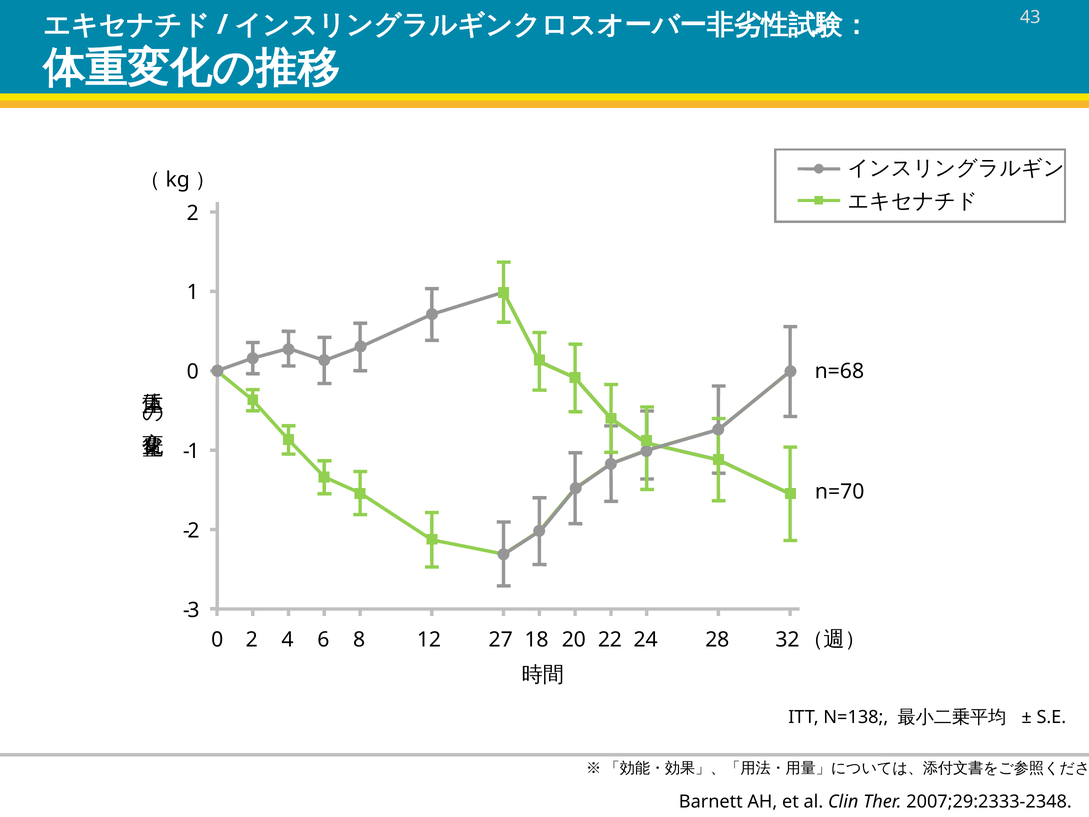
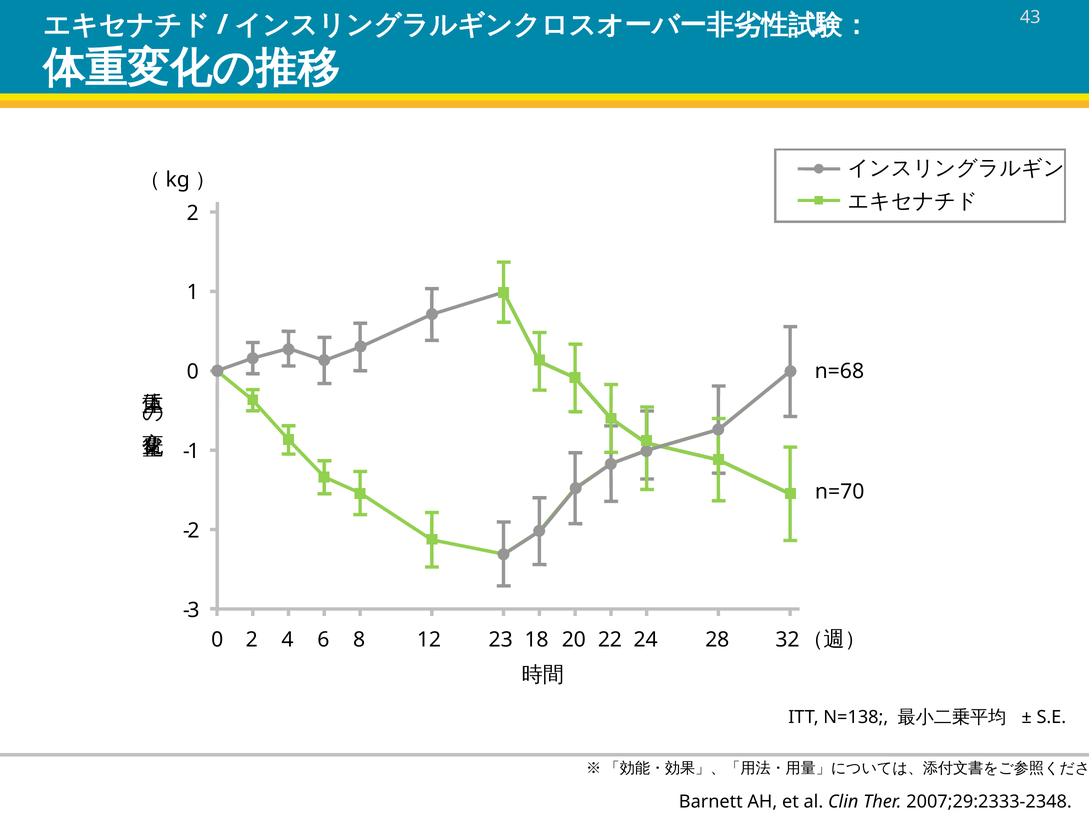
27: 27 -> 23
